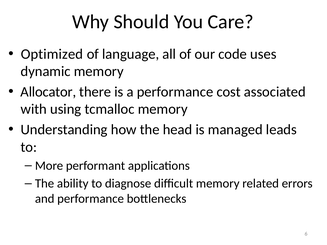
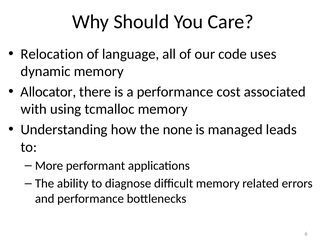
Optimized: Optimized -> Relocation
head: head -> none
